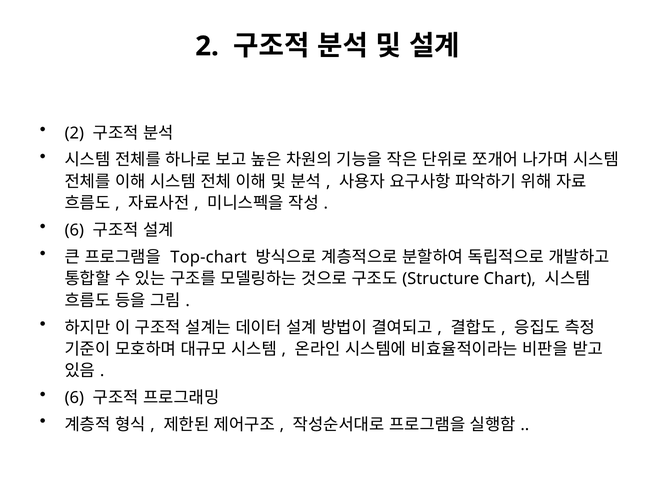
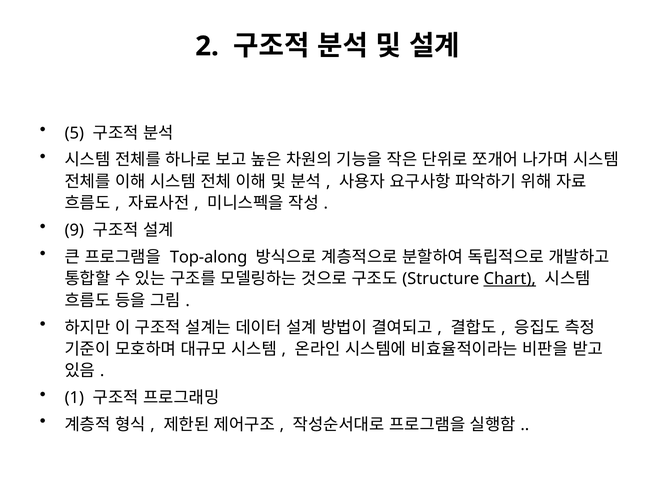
2 at (74, 133): 2 -> 5
6 at (74, 230): 6 -> 9
Top-chart: Top-chart -> Top-along
Chart underline: none -> present
6 at (74, 398): 6 -> 1
